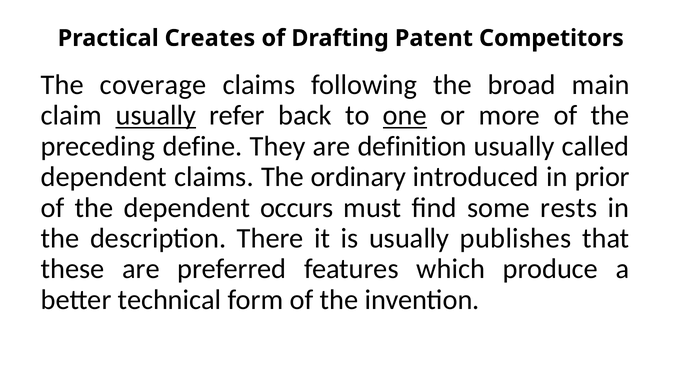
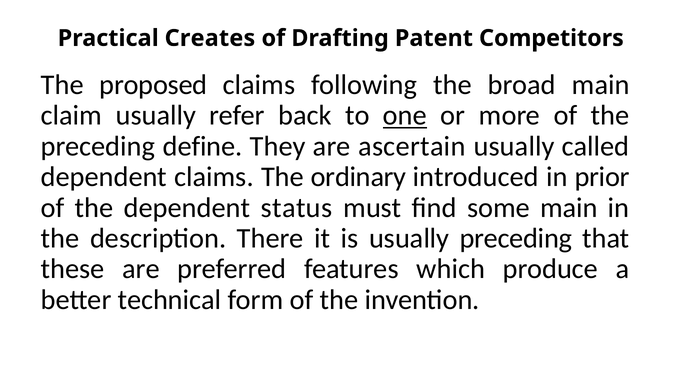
coverage: coverage -> proposed
usually at (156, 115) underline: present -> none
definition: definition -> ascertain
occurs: occurs -> status
some rests: rests -> main
usually publishes: publishes -> preceding
